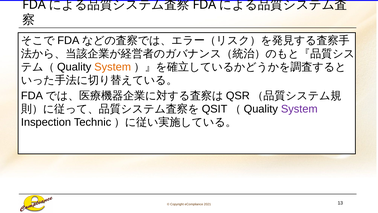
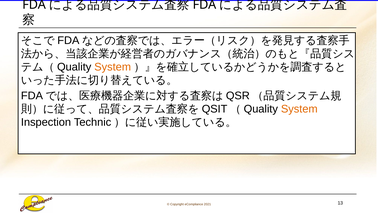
System at (299, 109) colour: purple -> orange
